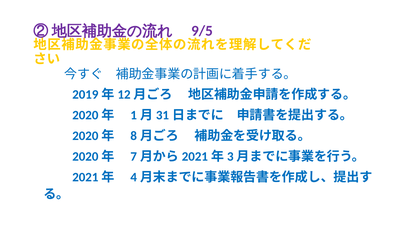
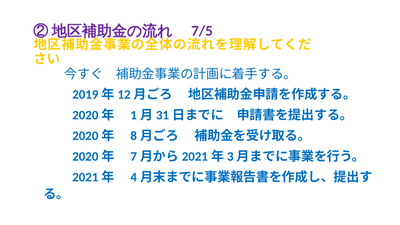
9/5: 9/5 -> 7/5
